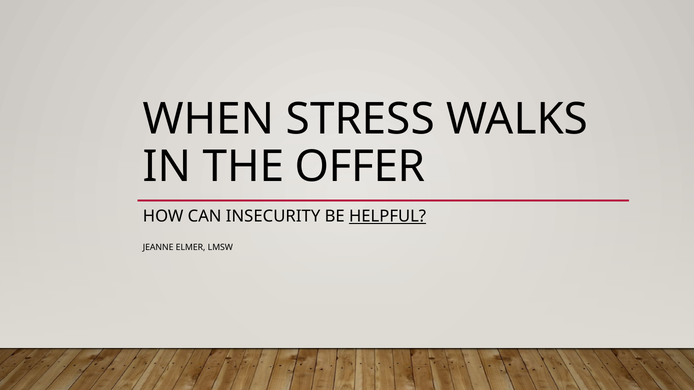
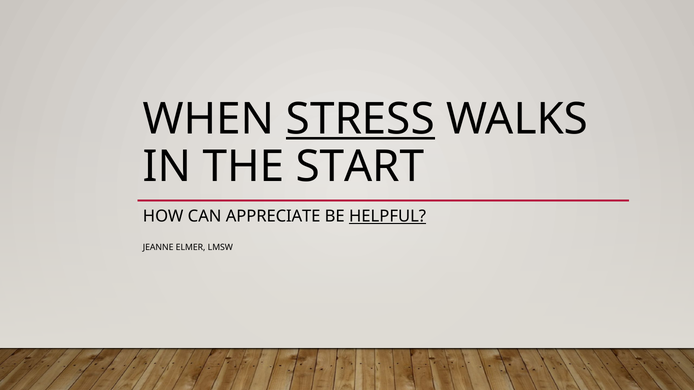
STRESS underline: none -> present
OFFER: OFFER -> START
INSECURITY: INSECURITY -> APPRECIATE
